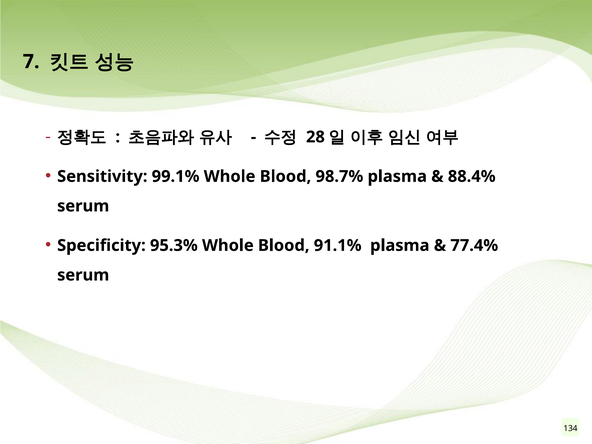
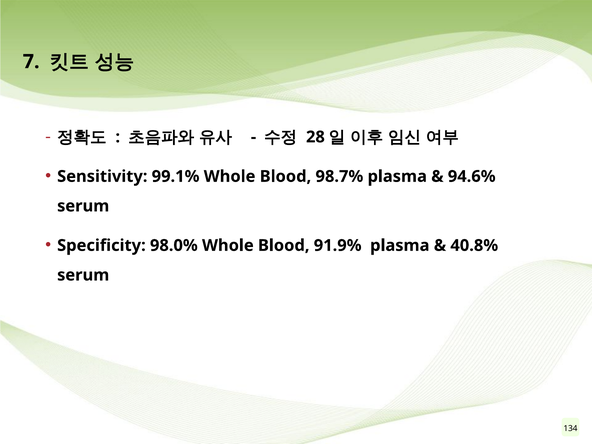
88.4%: 88.4% -> 94.6%
95.3%: 95.3% -> 98.0%
91.1%: 91.1% -> 91.9%
77.4%: 77.4% -> 40.8%
